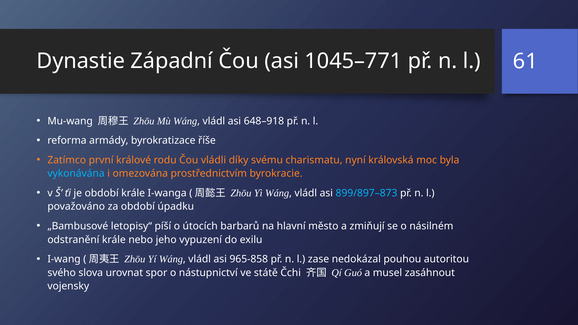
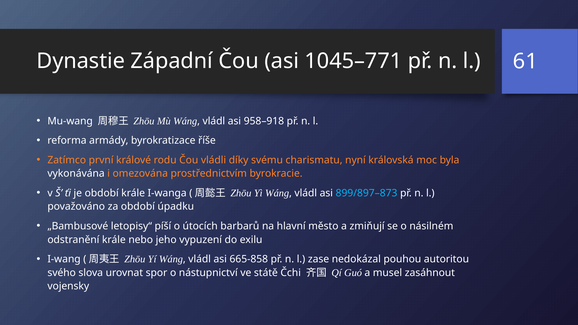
648–918: 648–918 -> 958–918
vykonávána colour: light blue -> white
965-858: 965-858 -> 665-858
